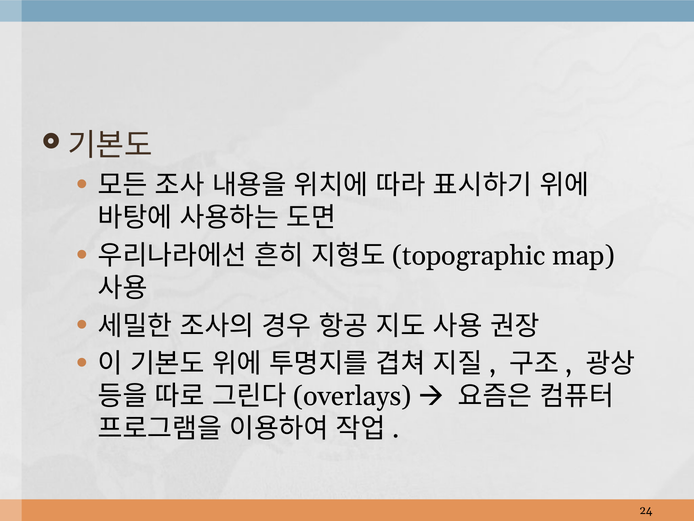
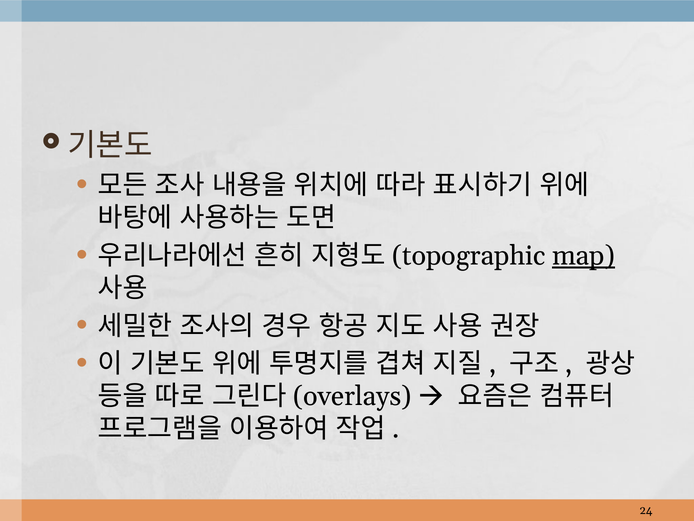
map underline: none -> present
